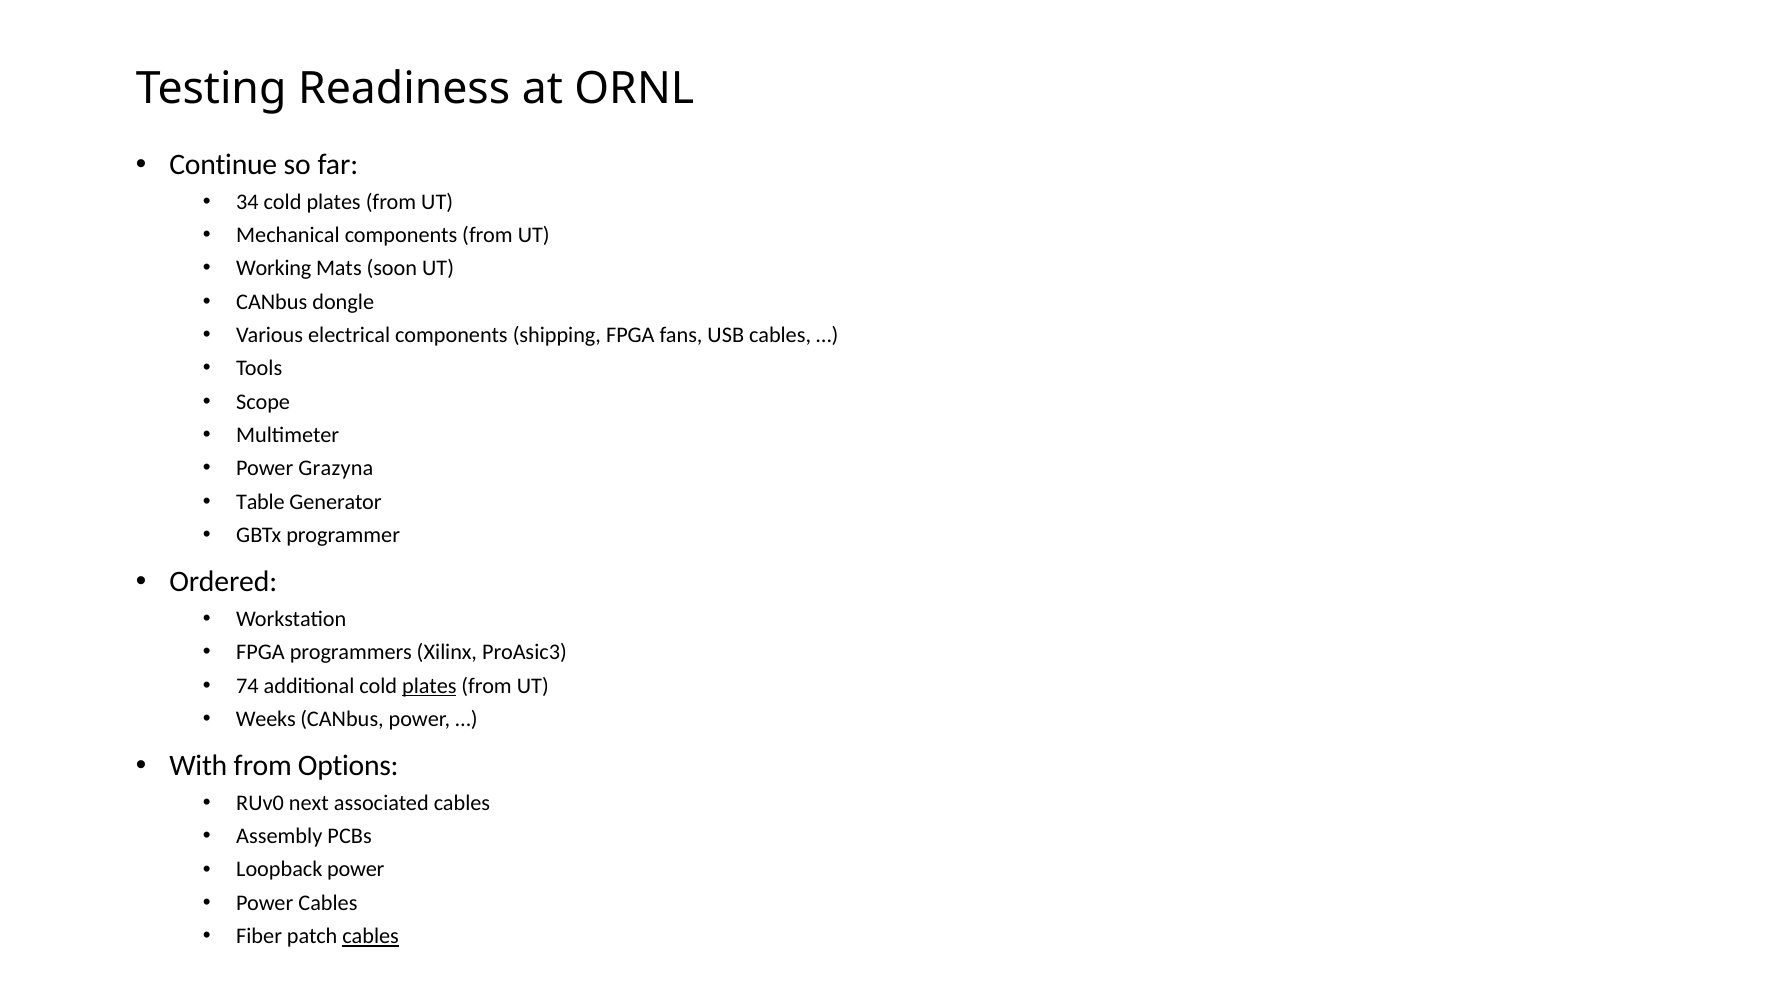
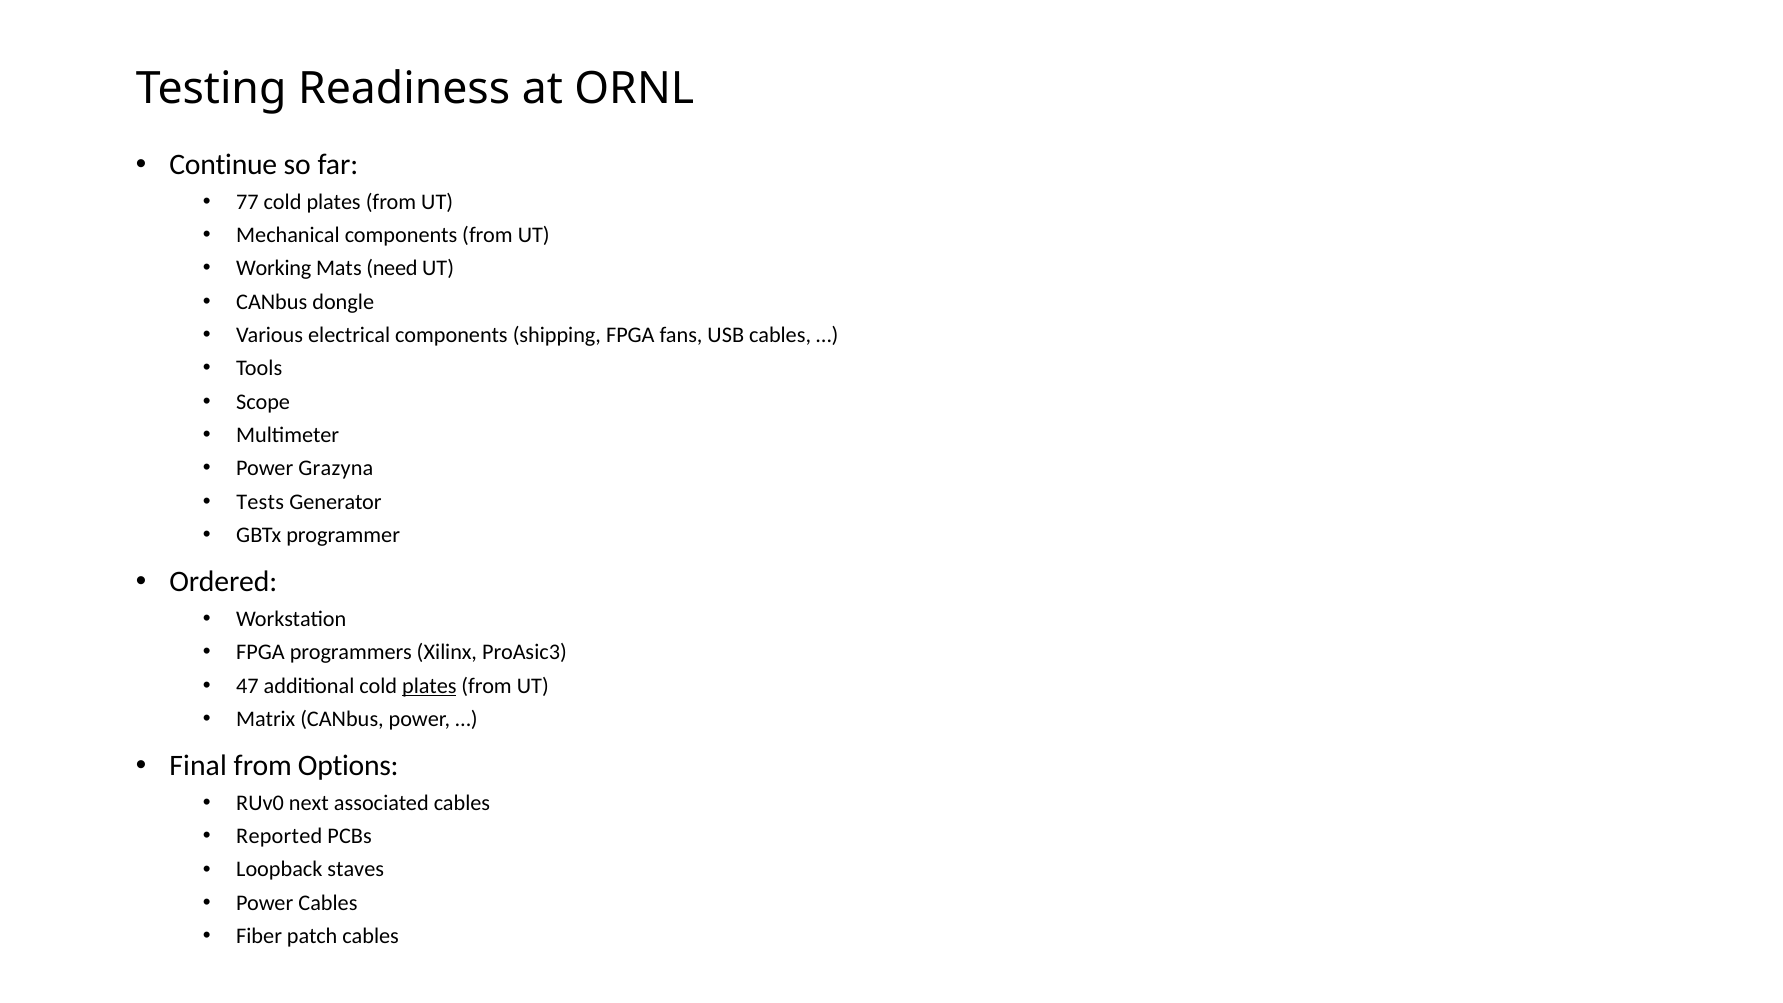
34: 34 -> 77
soon: soon -> need
Table: Table -> Tests
74: 74 -> 47
Weeks: Weeks -> Matrix
With: With -> Final
Assembly: Assembly -> Reported
Loopback power: power -> staves
cables at (371, 936) underline: present -> none
